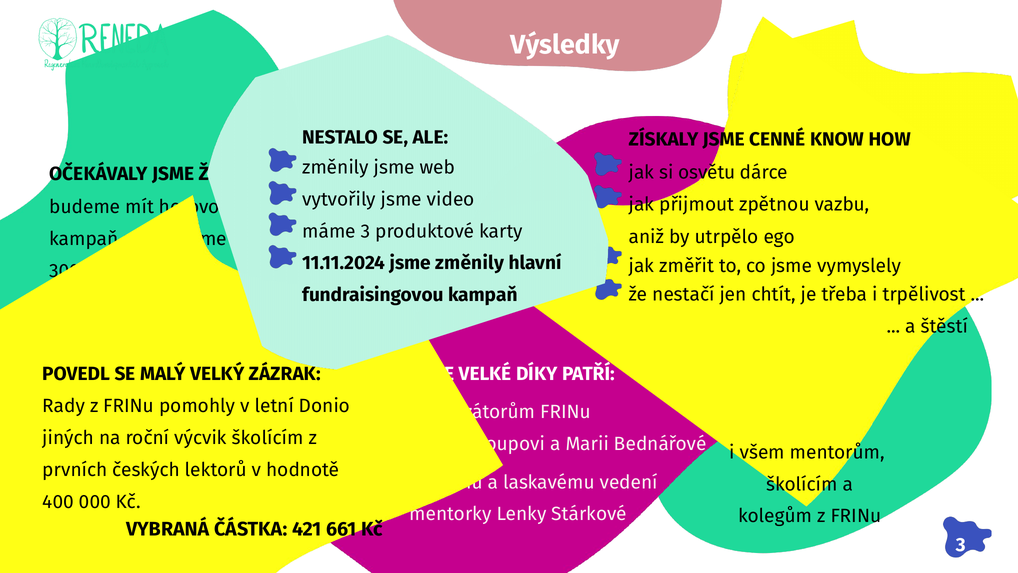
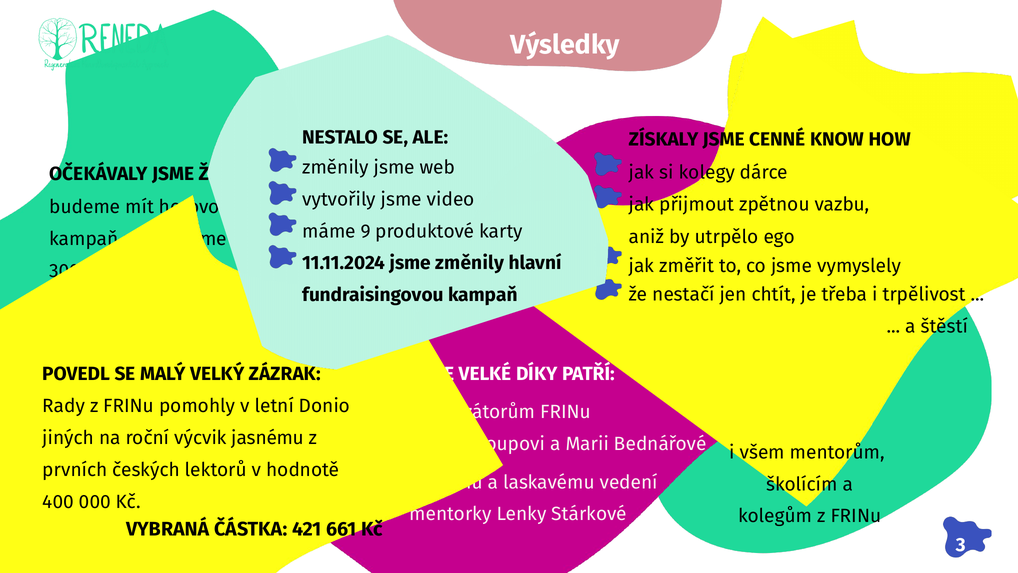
osvětu: osvětu -> kolegy
máme 3: 3 -> 9
výcvik školícím: školícím -> jasnému
